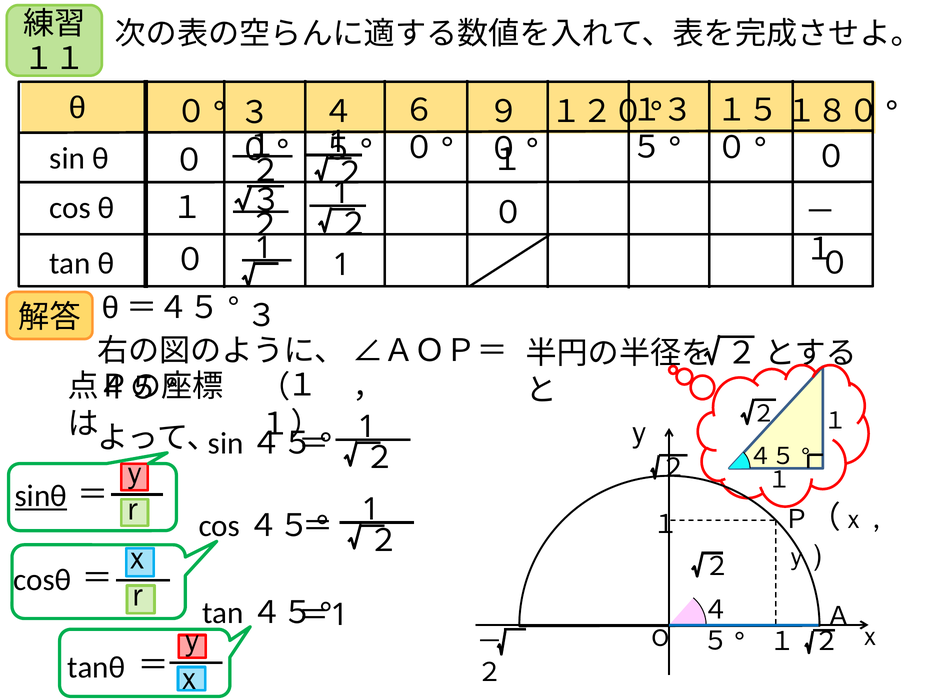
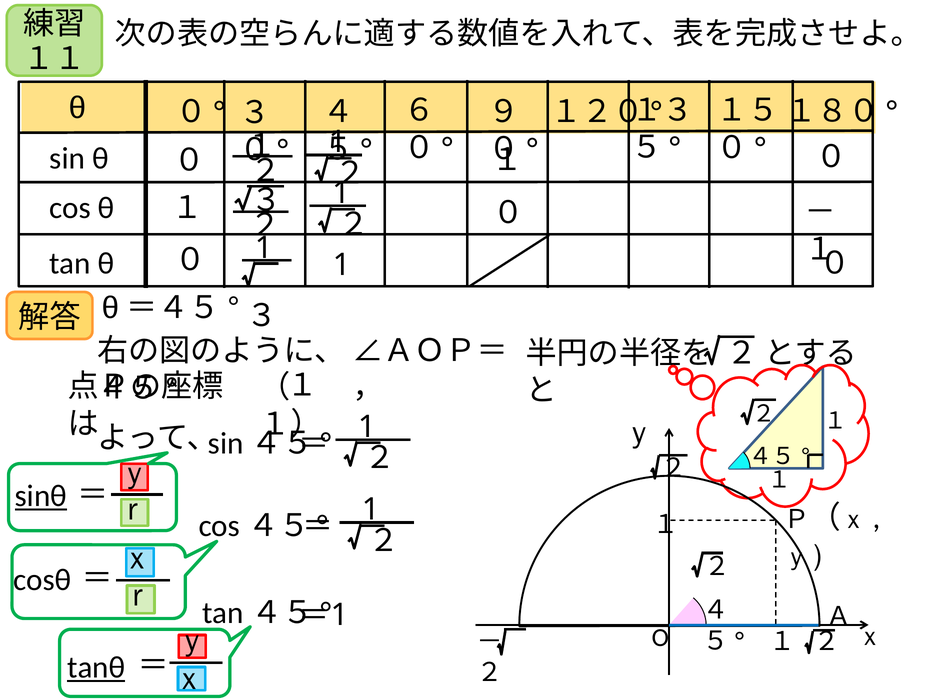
tanθ underline: none -> present
